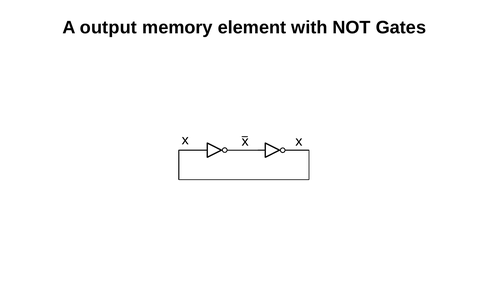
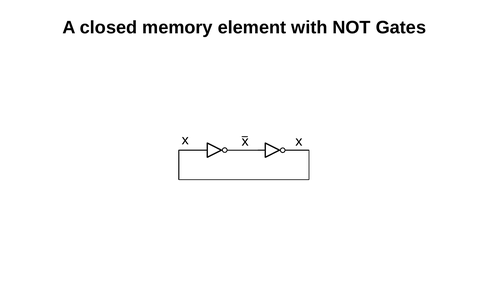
output: output -> closed
